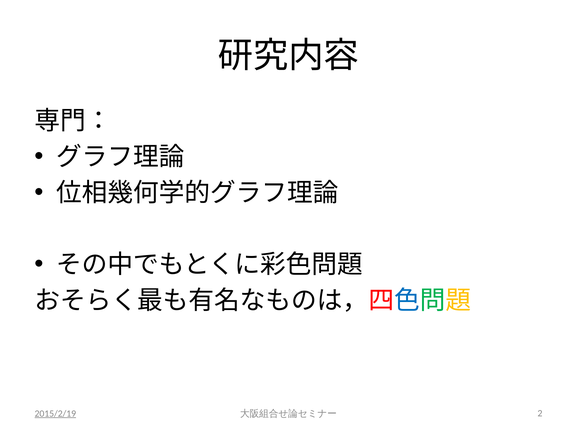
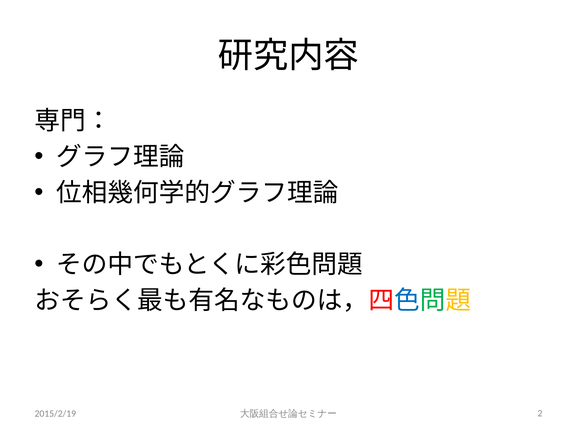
2015/2/19 underline: present -> none
